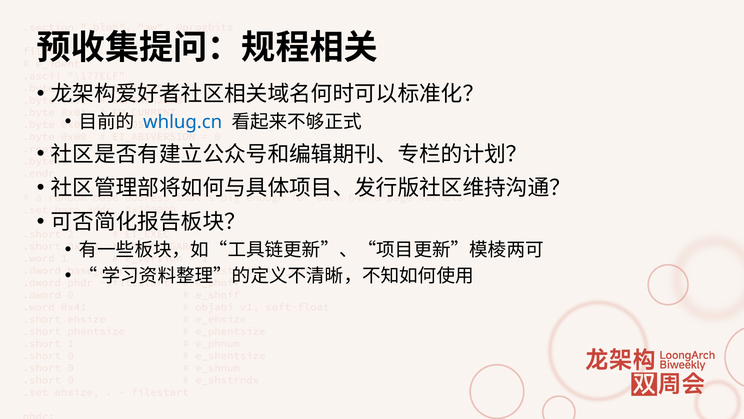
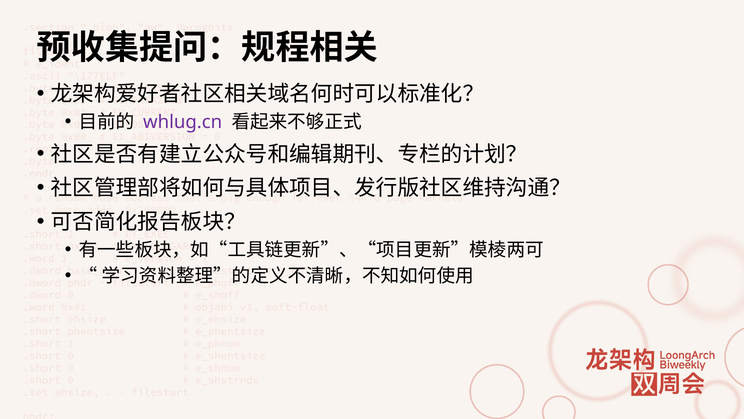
whlug.cn colour: blue -> purple
